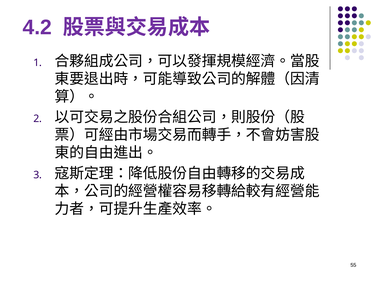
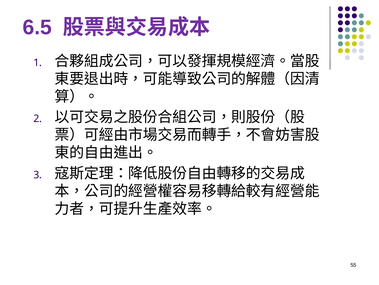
4.2: 4.2 -> 6.5
